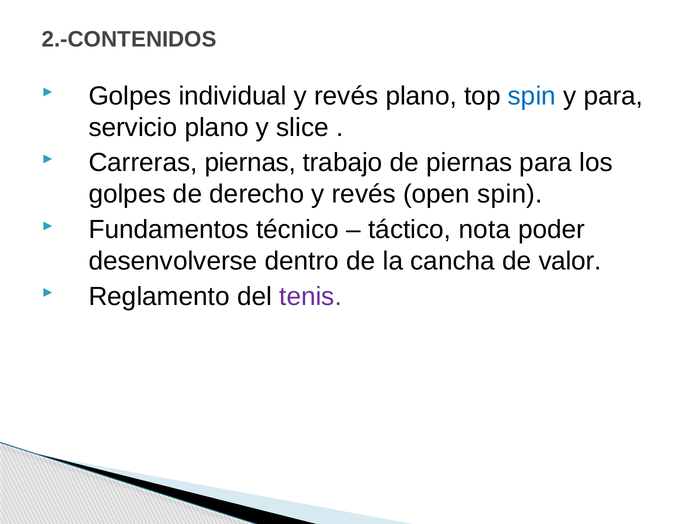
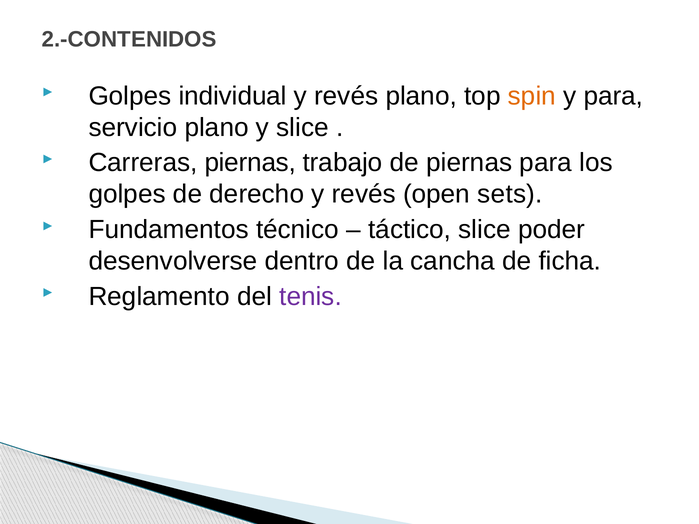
spin at (532, 96) colour: blue -> orange
open spin: spin -> sets
táctico nota: nota -> slice
valor: valor -> ficha
